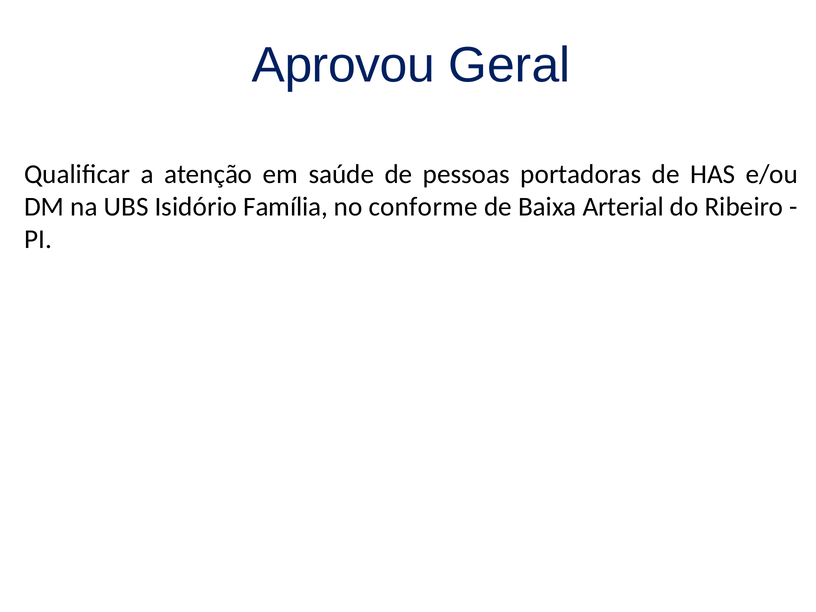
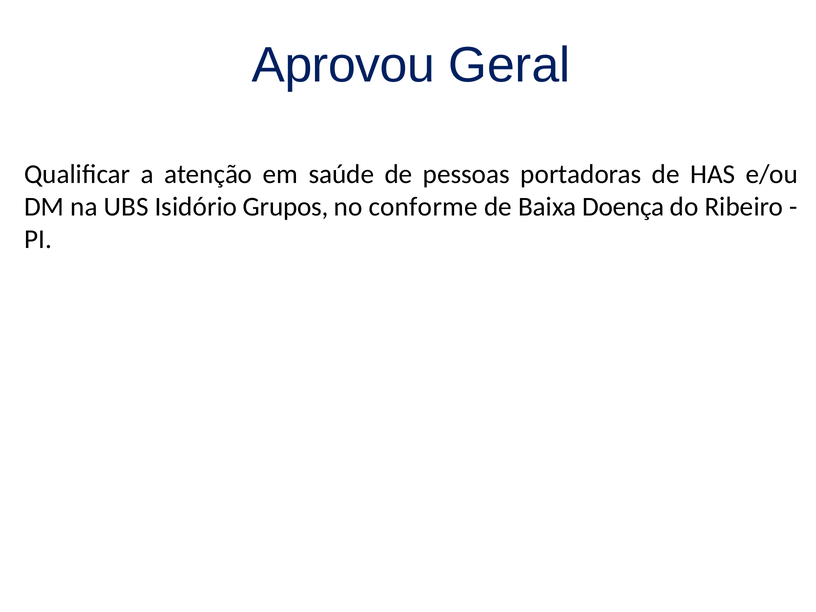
Família: Família -> Grupos
Arterial: Arterial -> Doença
